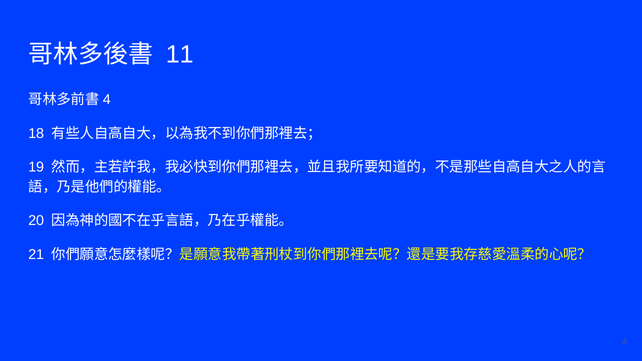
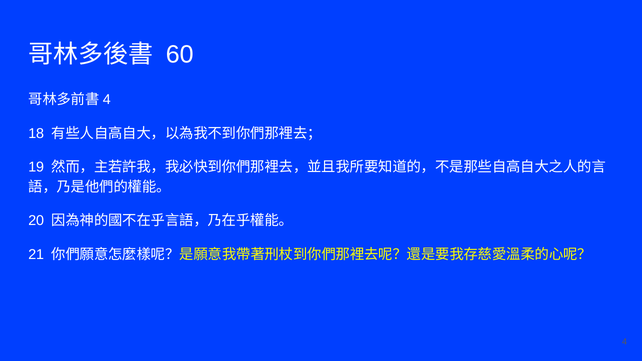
11: 11 -> 60
